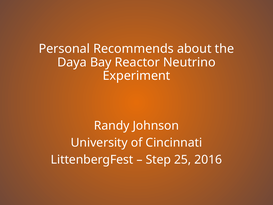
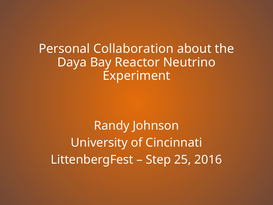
Recommends: Recommends -> Collaboration
